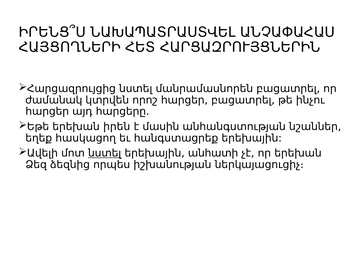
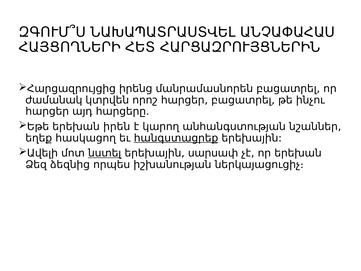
ԻՐԵՆՑ՞Ս: ԻՐԵՆՑ՞Ս -> ԶԳՈՒՄ՞Ս
նստել at (136, 89): նստել -> իրենց
մասին: մասին -> կարող
հանգստացրեք underline: none -> present
անհատի: անհատի -> սարսափ
